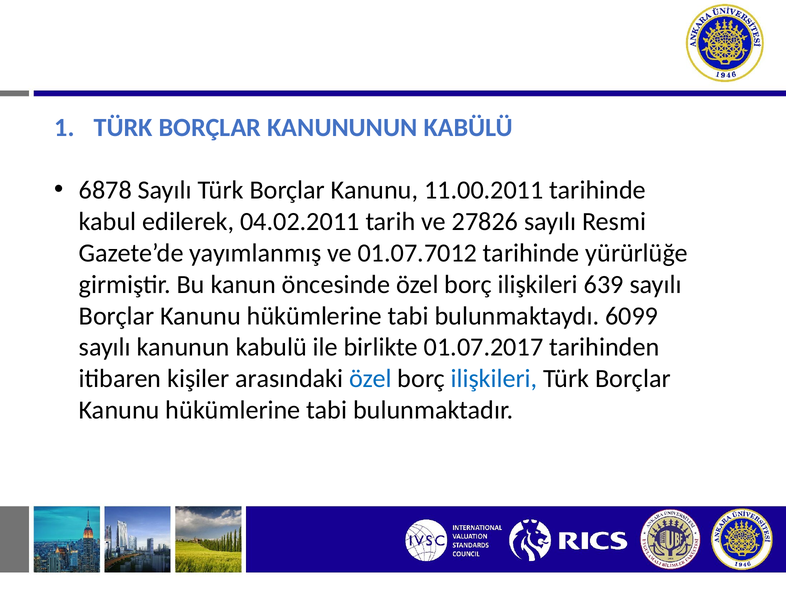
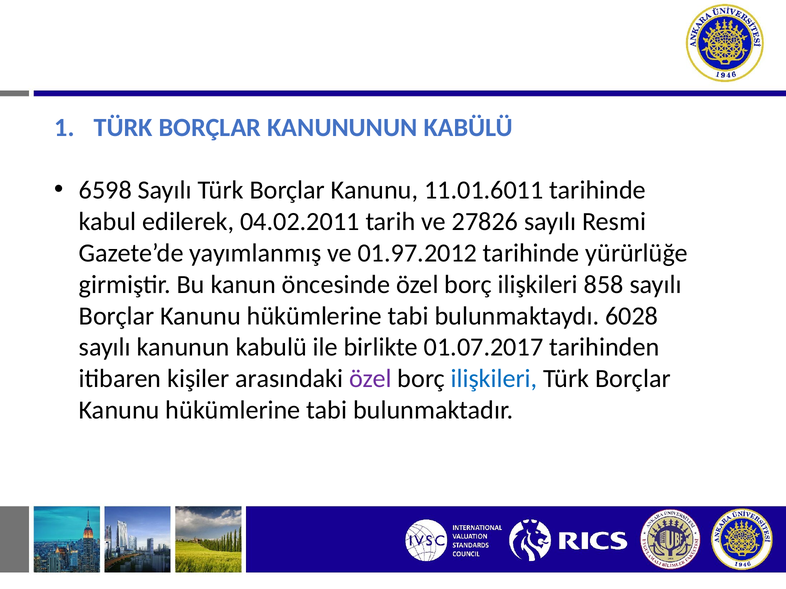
6878: 6878 -> 6598
11.00.2011: 11.00.2011 -> 11.01.6011
01.07.7012: 01.07.7012 -> 01.97.2012
639: 639 -> 858
6099: 6099 -> 6028
özel at (370, 379) colour: blue -> purple
